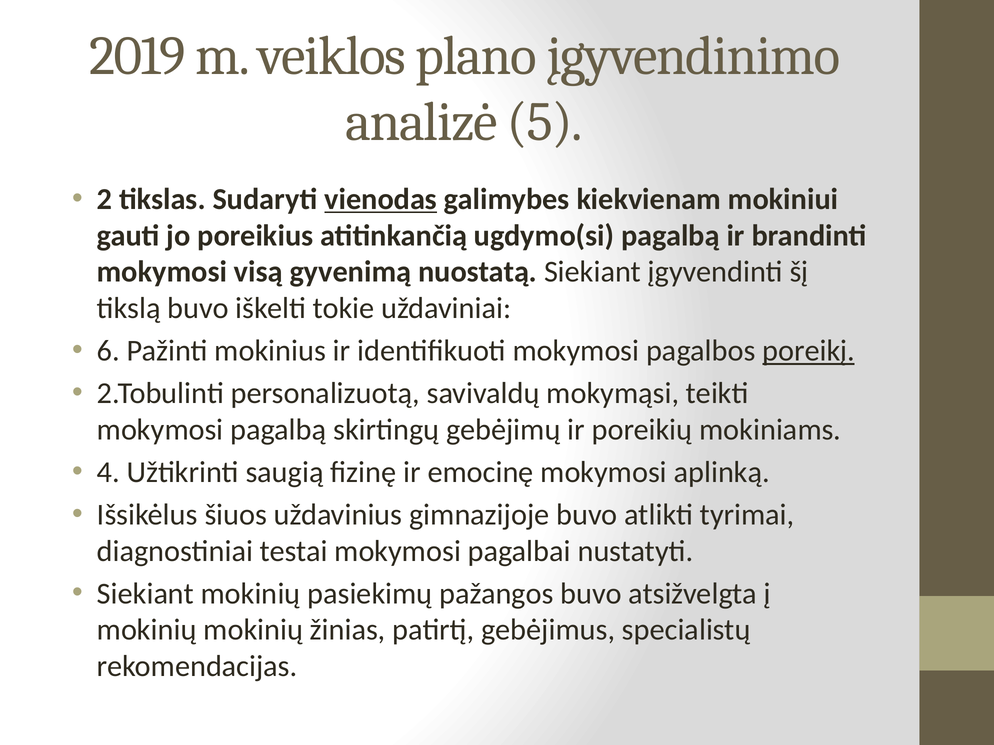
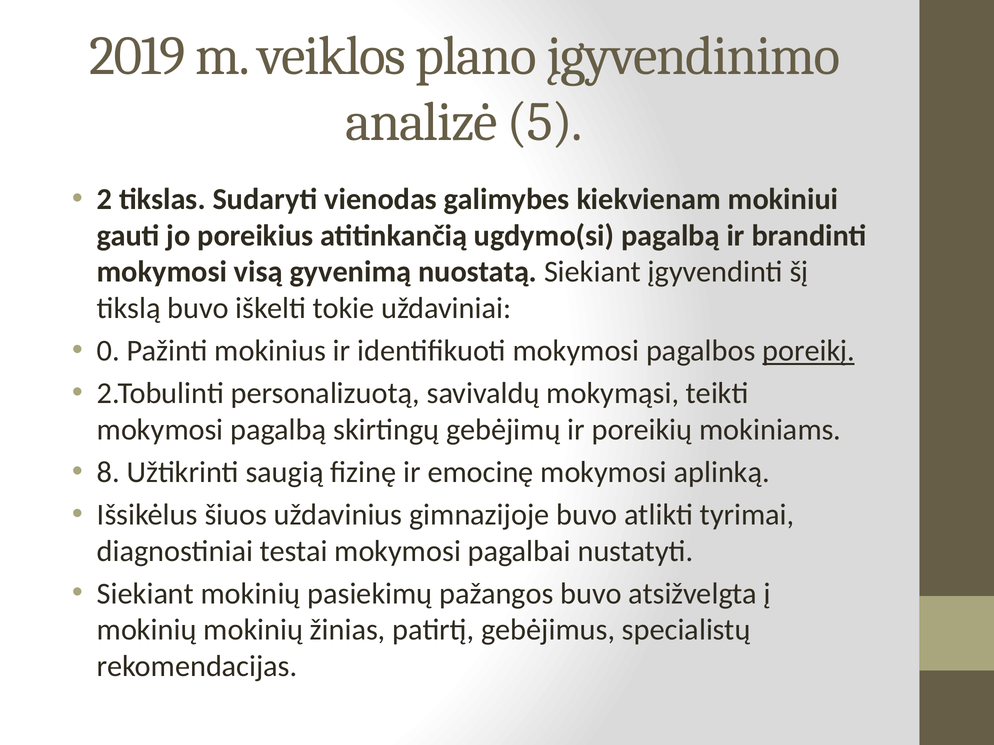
vienodas underline: present -> none
6: 6 -> 0
4: 4 -> 8
